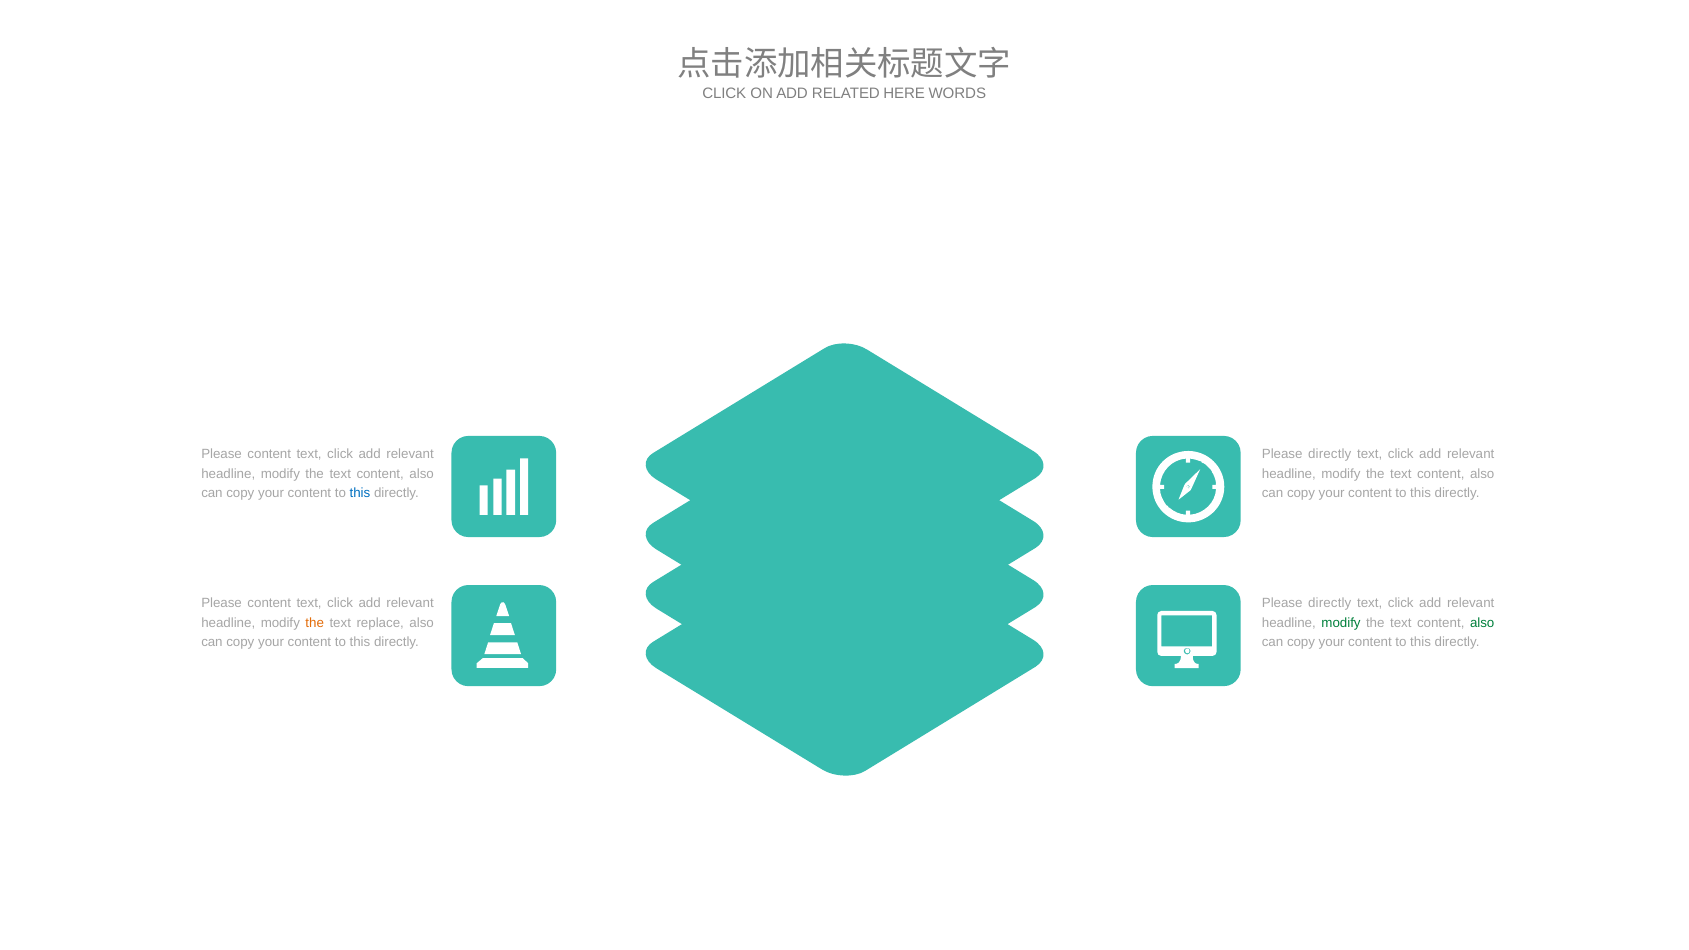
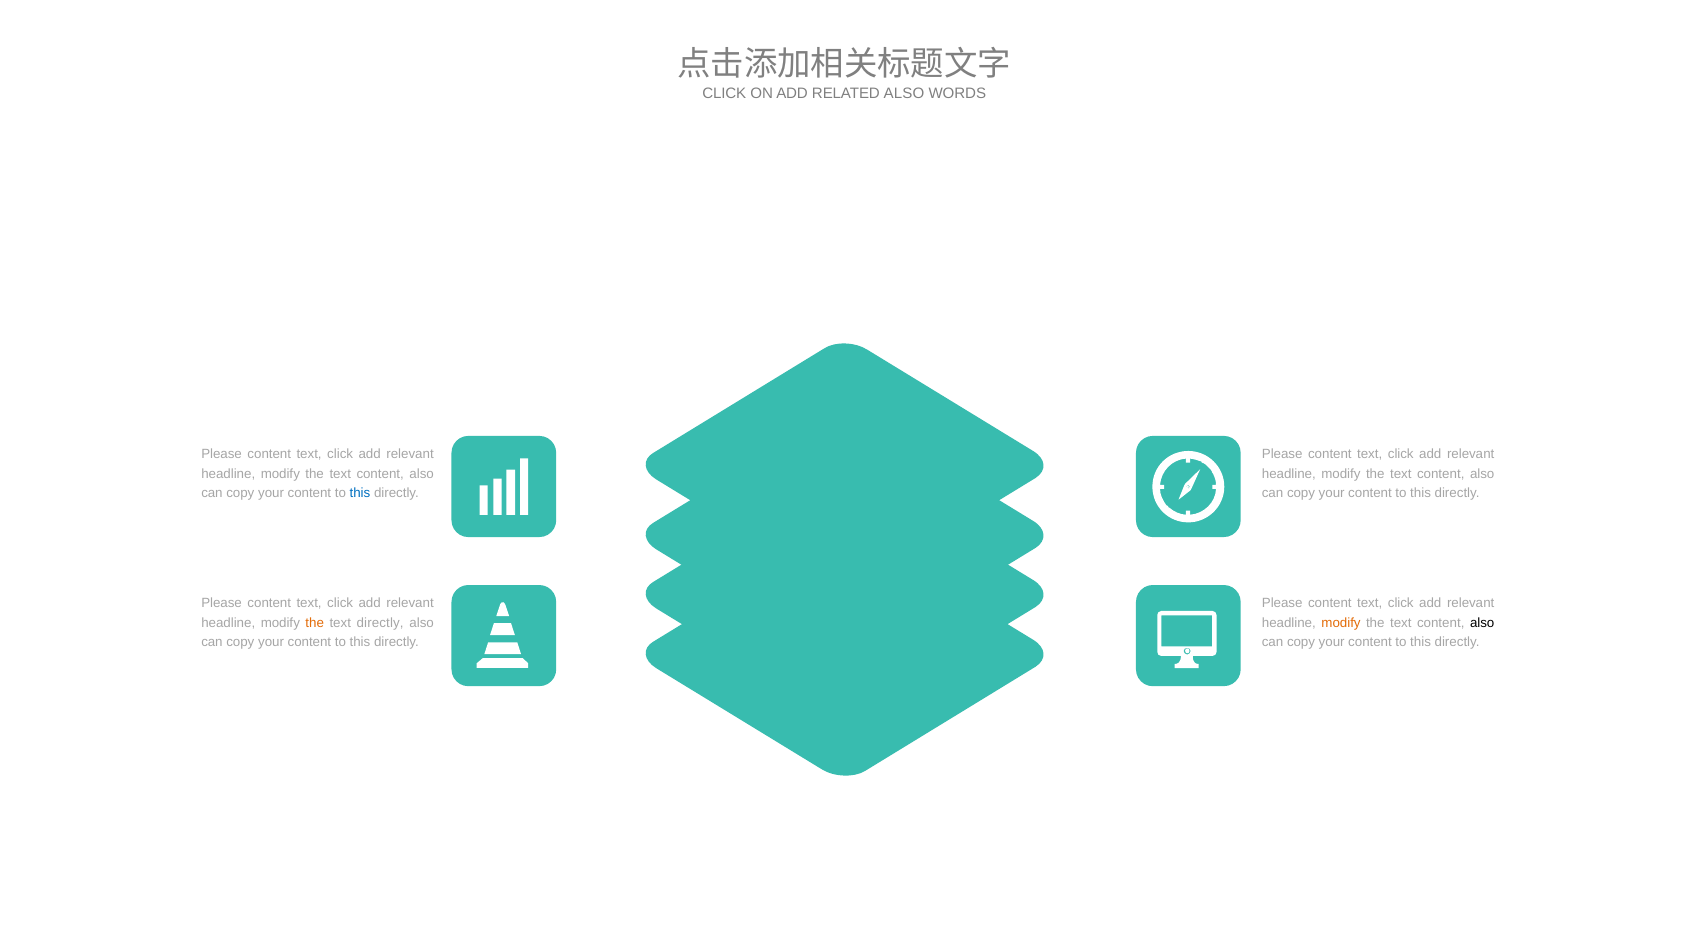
RELATED HERE: HERE -> ALSO
directly at (1330, 454): directly -> content
directly at (1330, 604): directly -> content
text replace: replace -> directly
modify at (1341, 623) colour: green -> orange
also at (1482, 623) colour: green -> black
